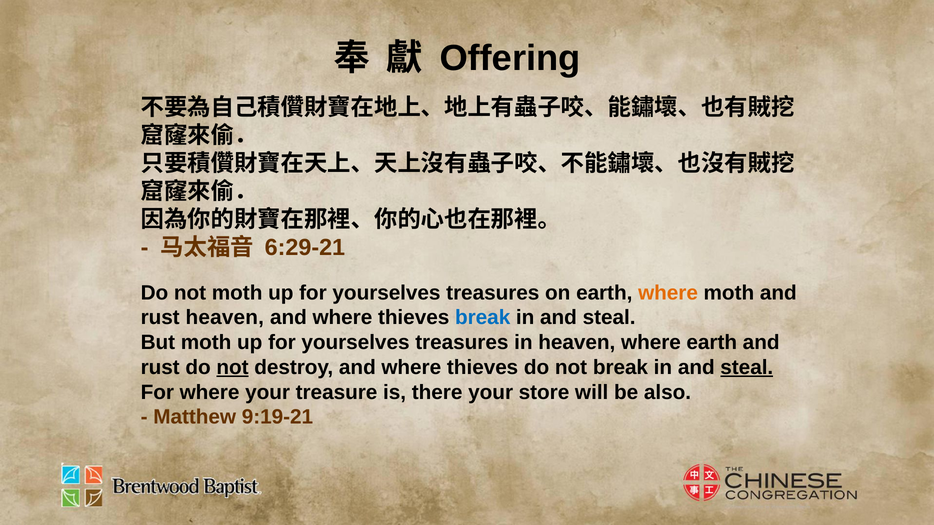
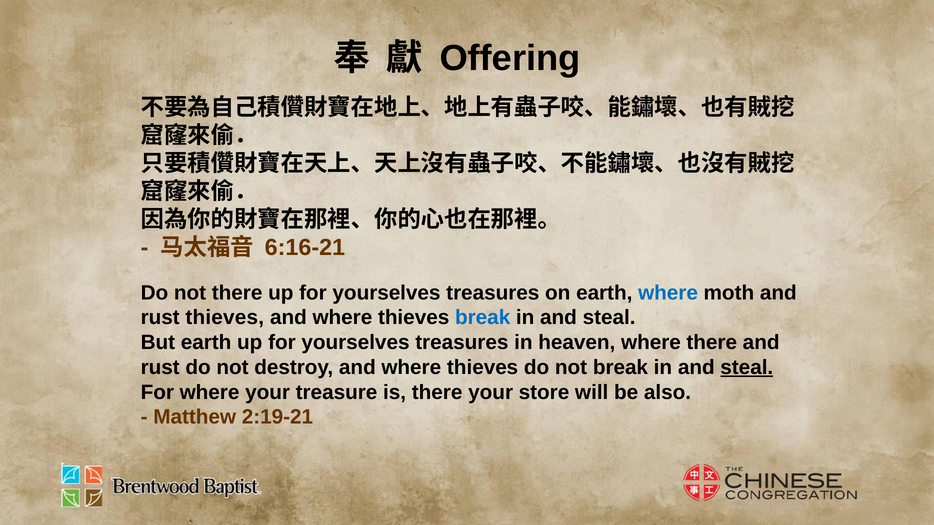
6:29-21: 6:29-21 -> 6:16-21
not moth: moth -> there
where at (668, 293) colour: orange -> blue
rust heaven: heaven -> thieves
But moth: moth -> earth
where earth: earth -> there
not at (233, 368) underline: present -> none
9:19-21: 9:19-21 -> 2:19-21
